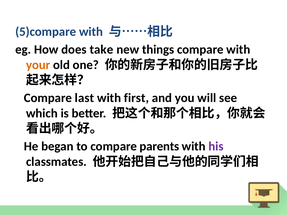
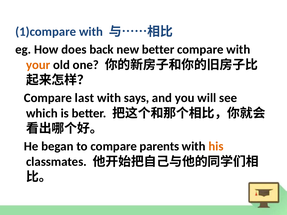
5)compare: 5)compare -> 1)compare
take: take -> back
new things: things -> better
first: first -> says
his colour: purple -> orange
